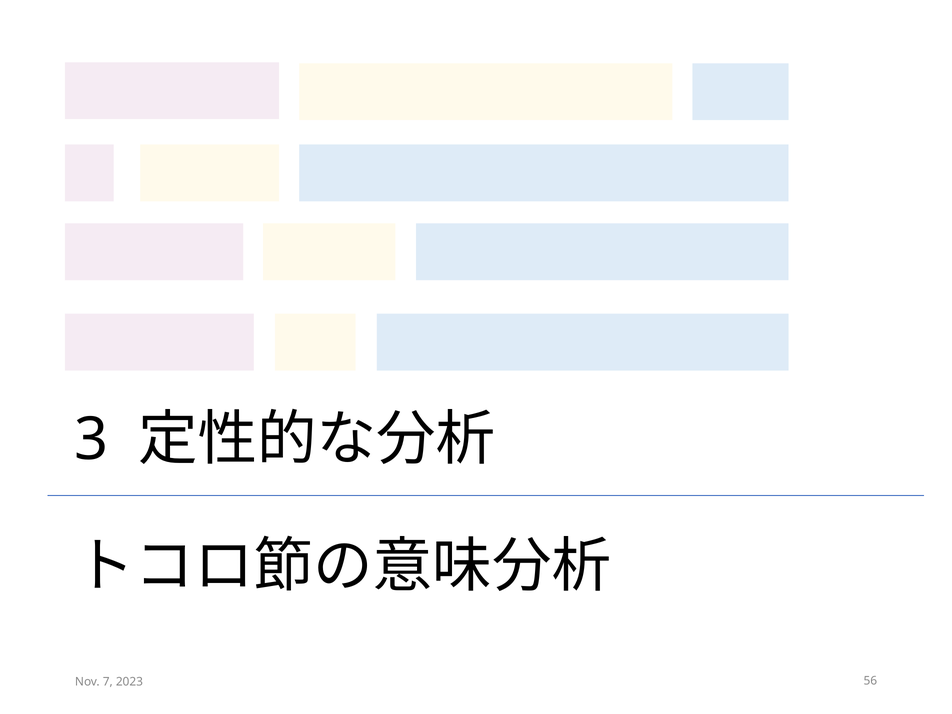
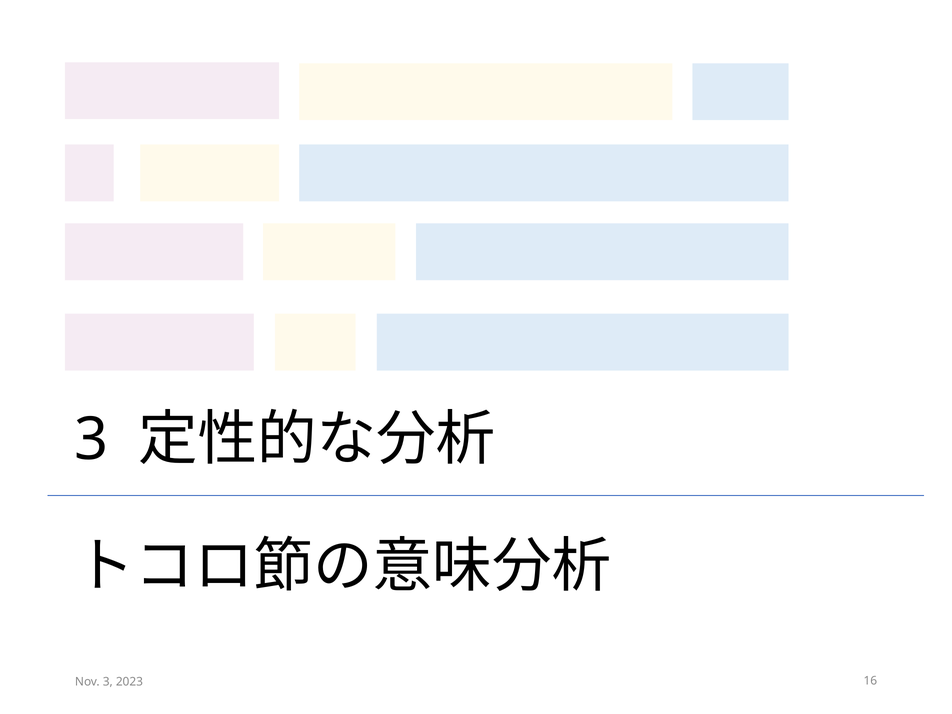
Nov 7: 7 -> 3
56: 56 -> 16
